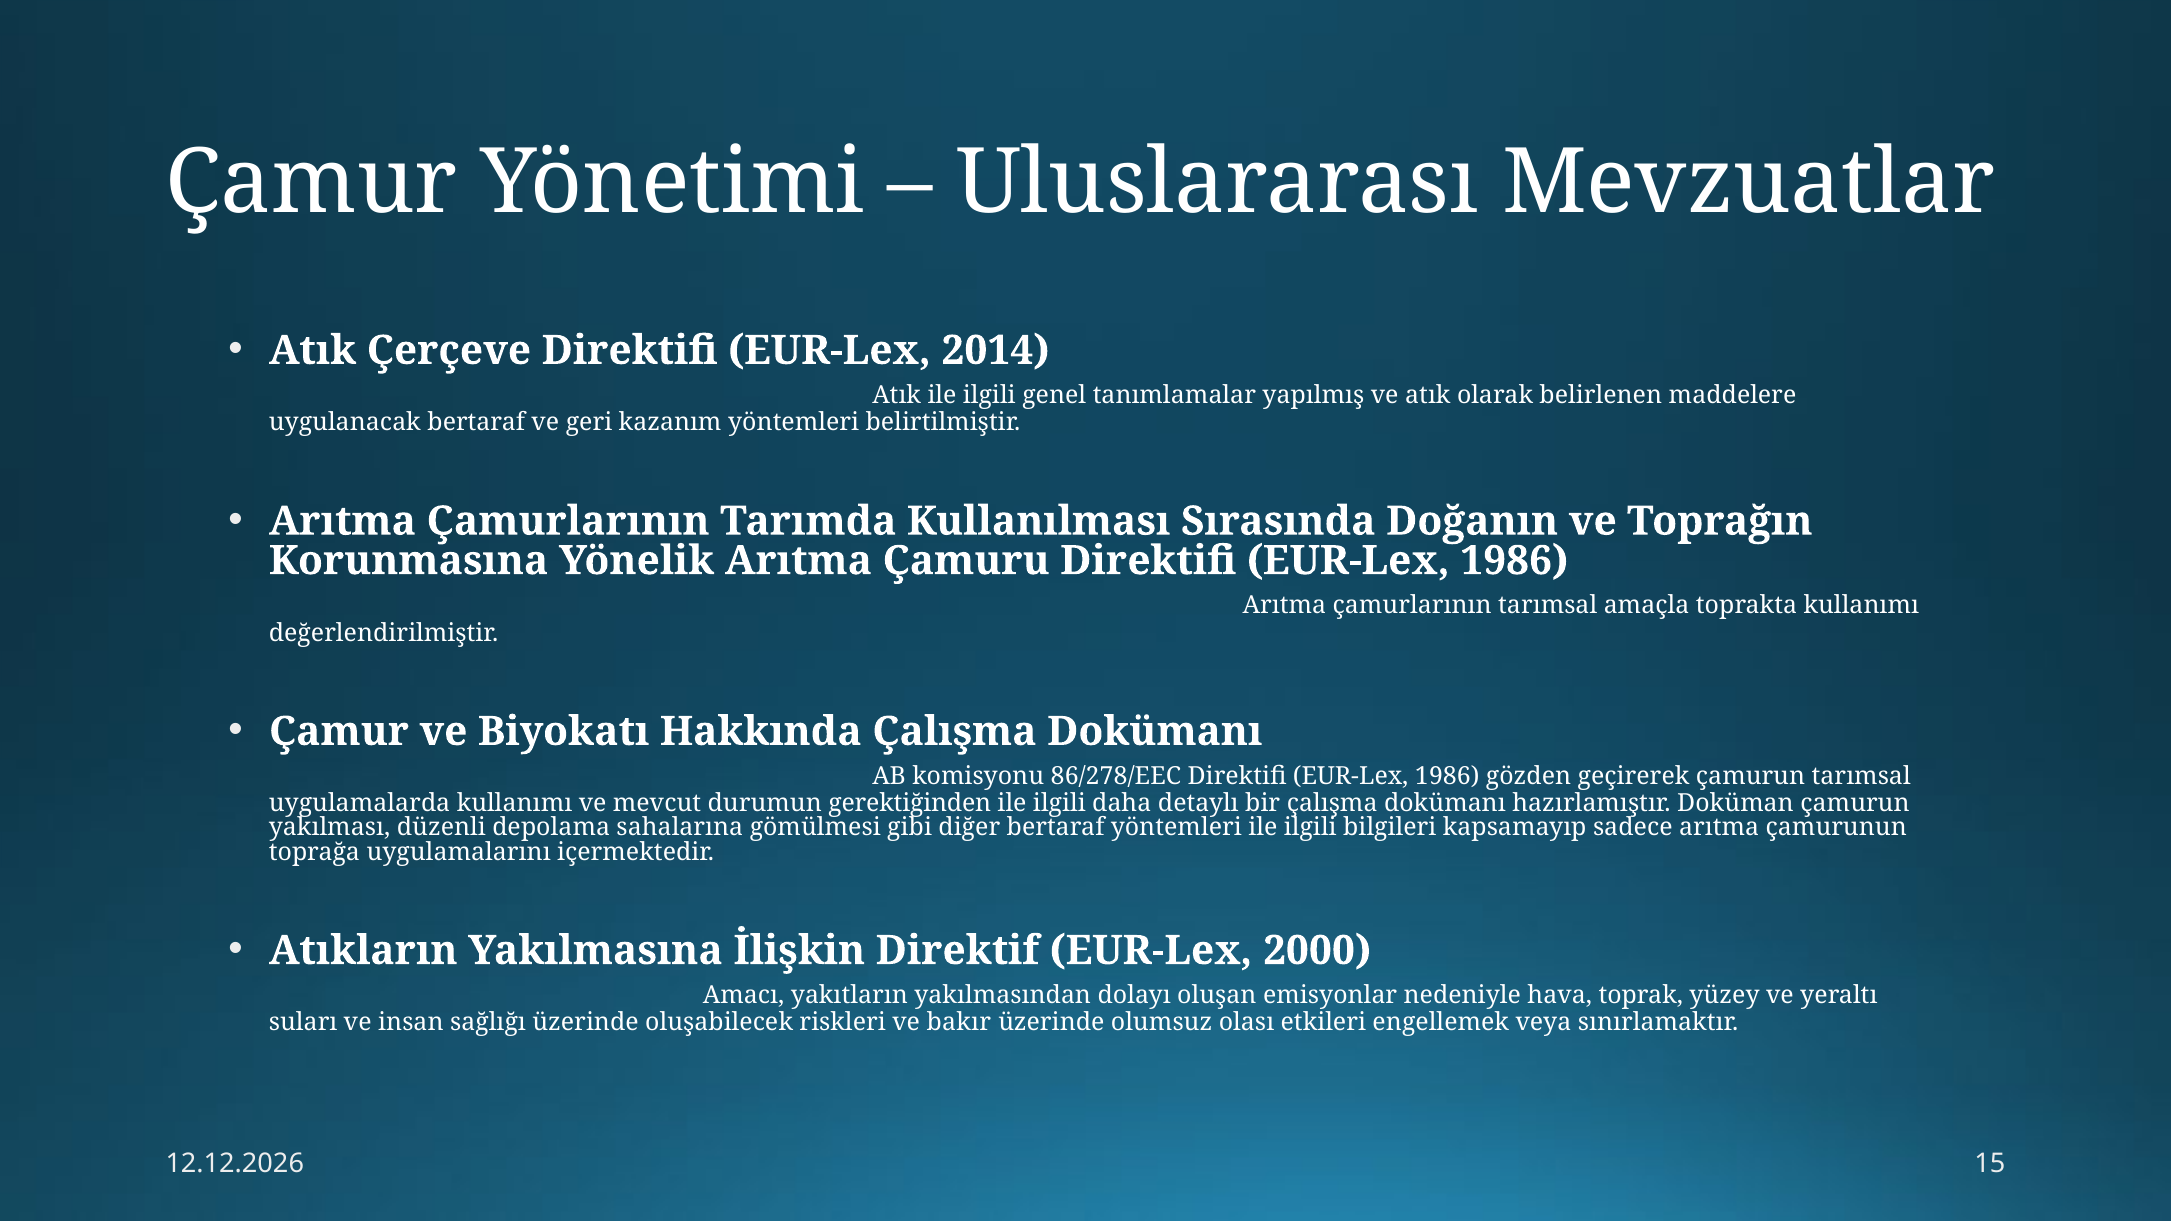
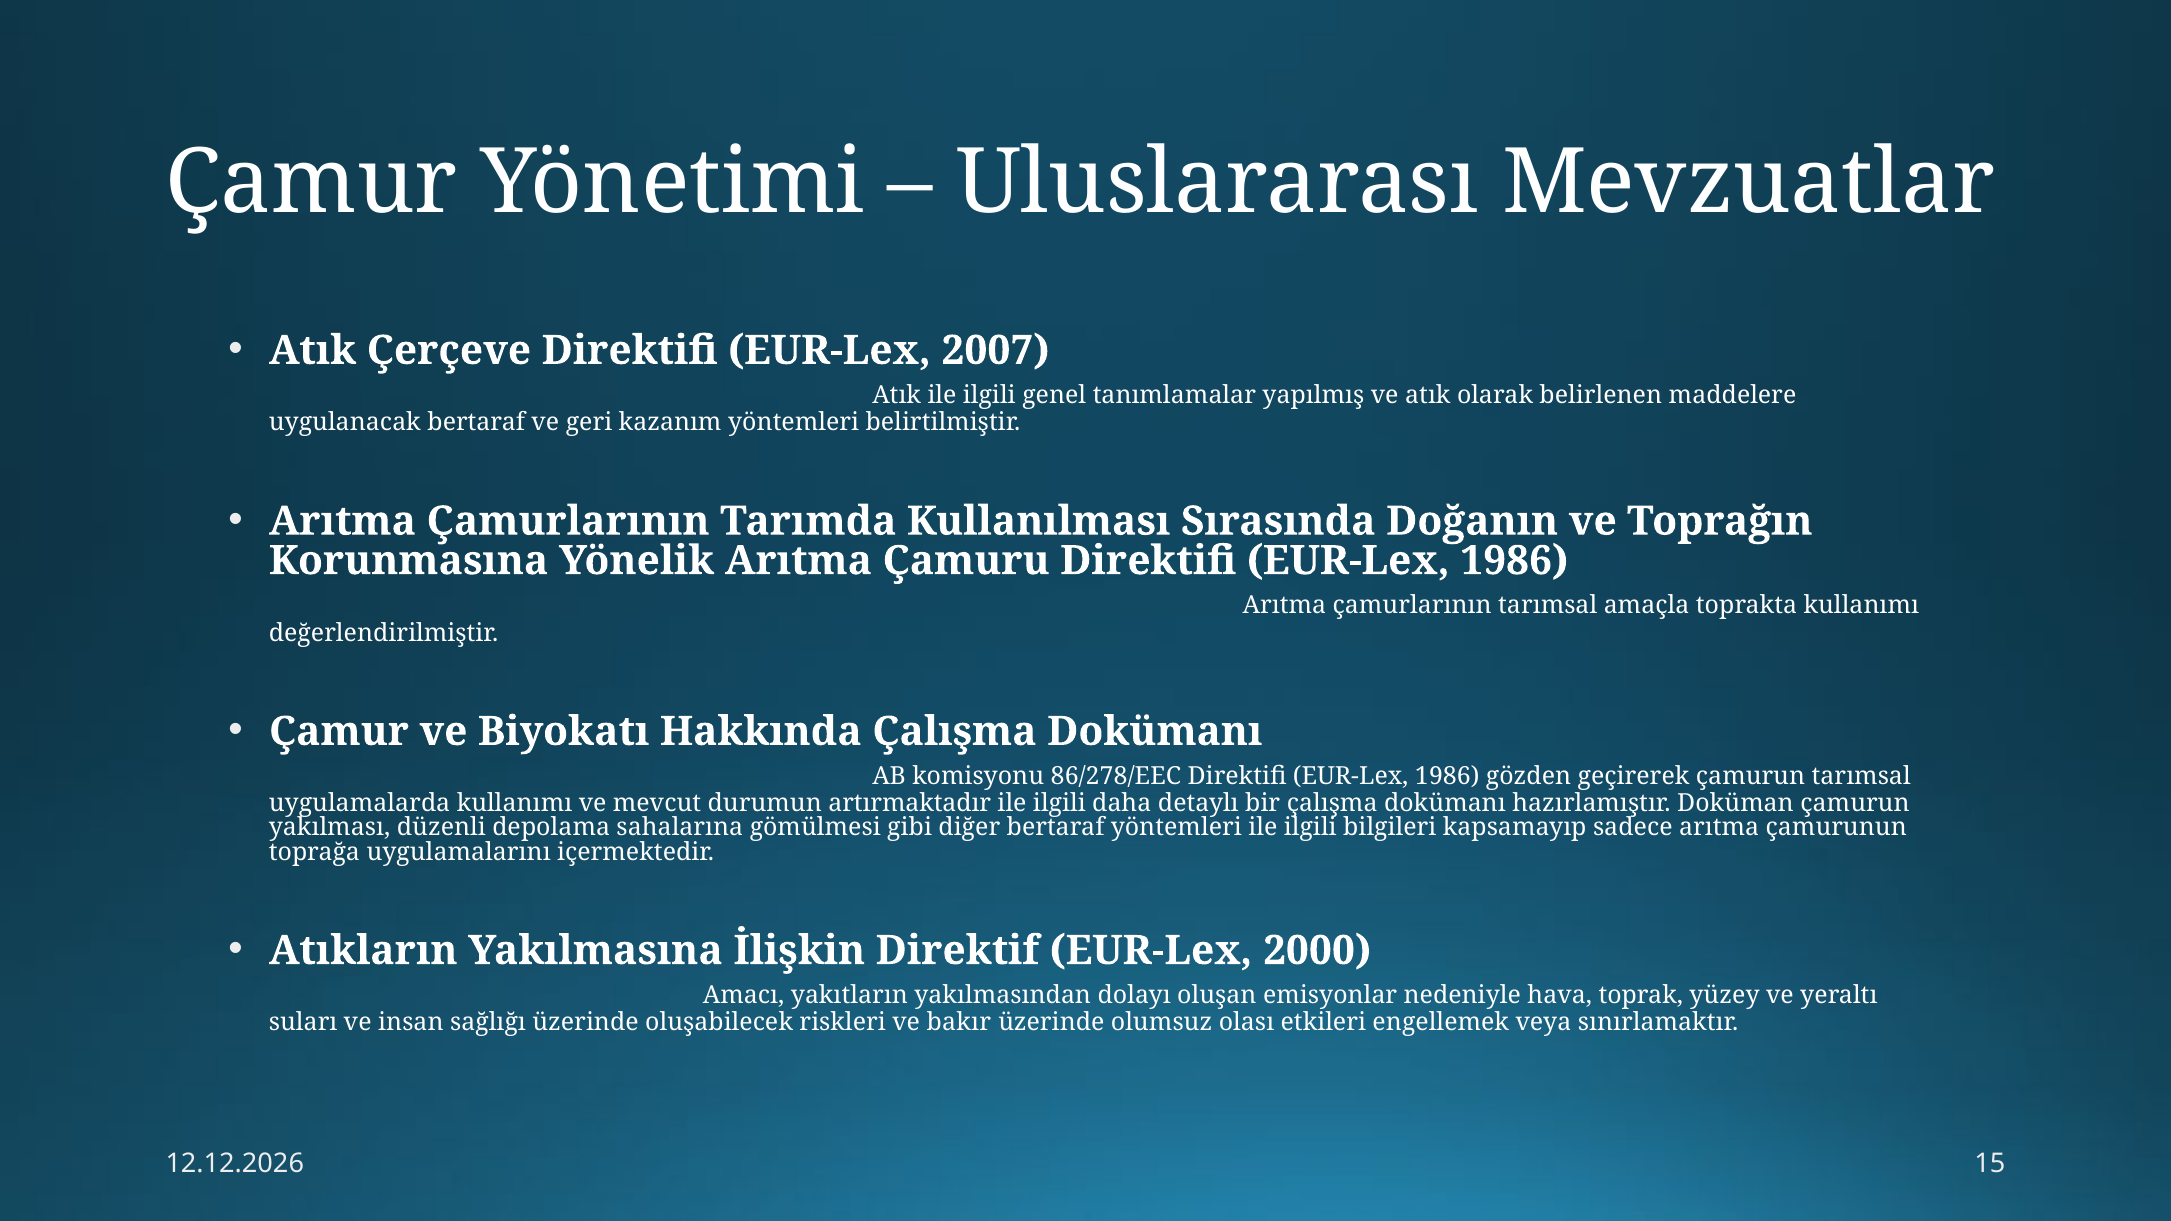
2014: 2014 -> 2007
gerektiğinden: gerektiğinden -> artırmaktadır
